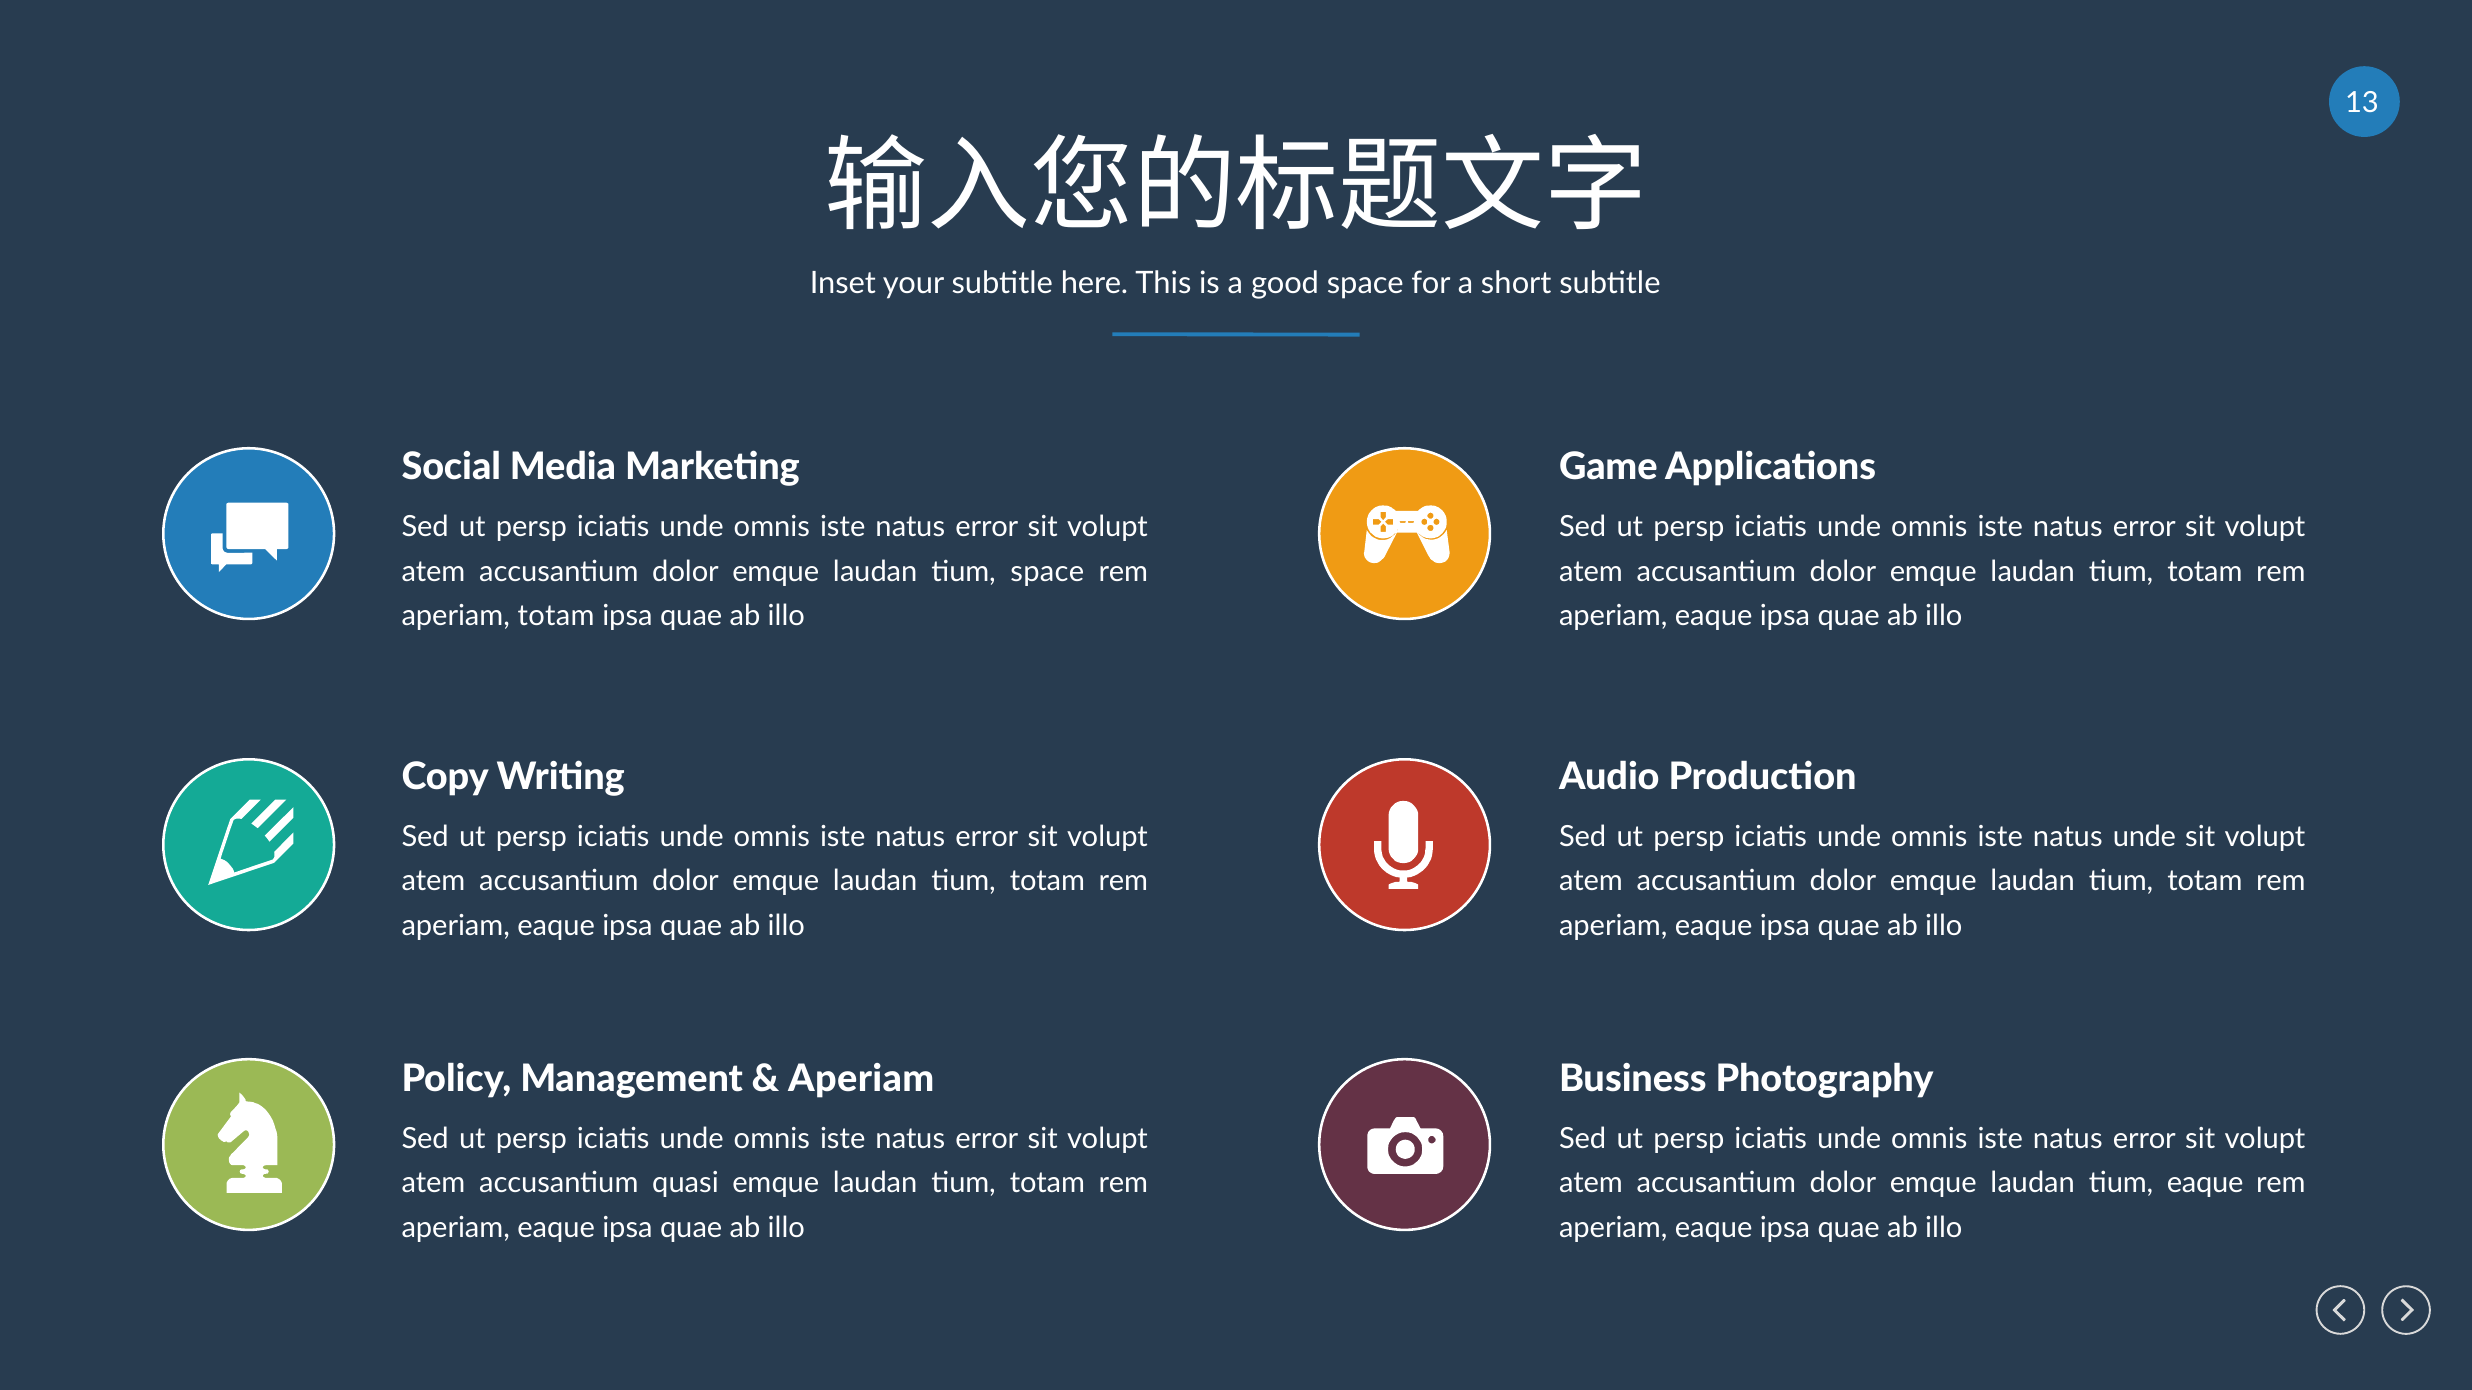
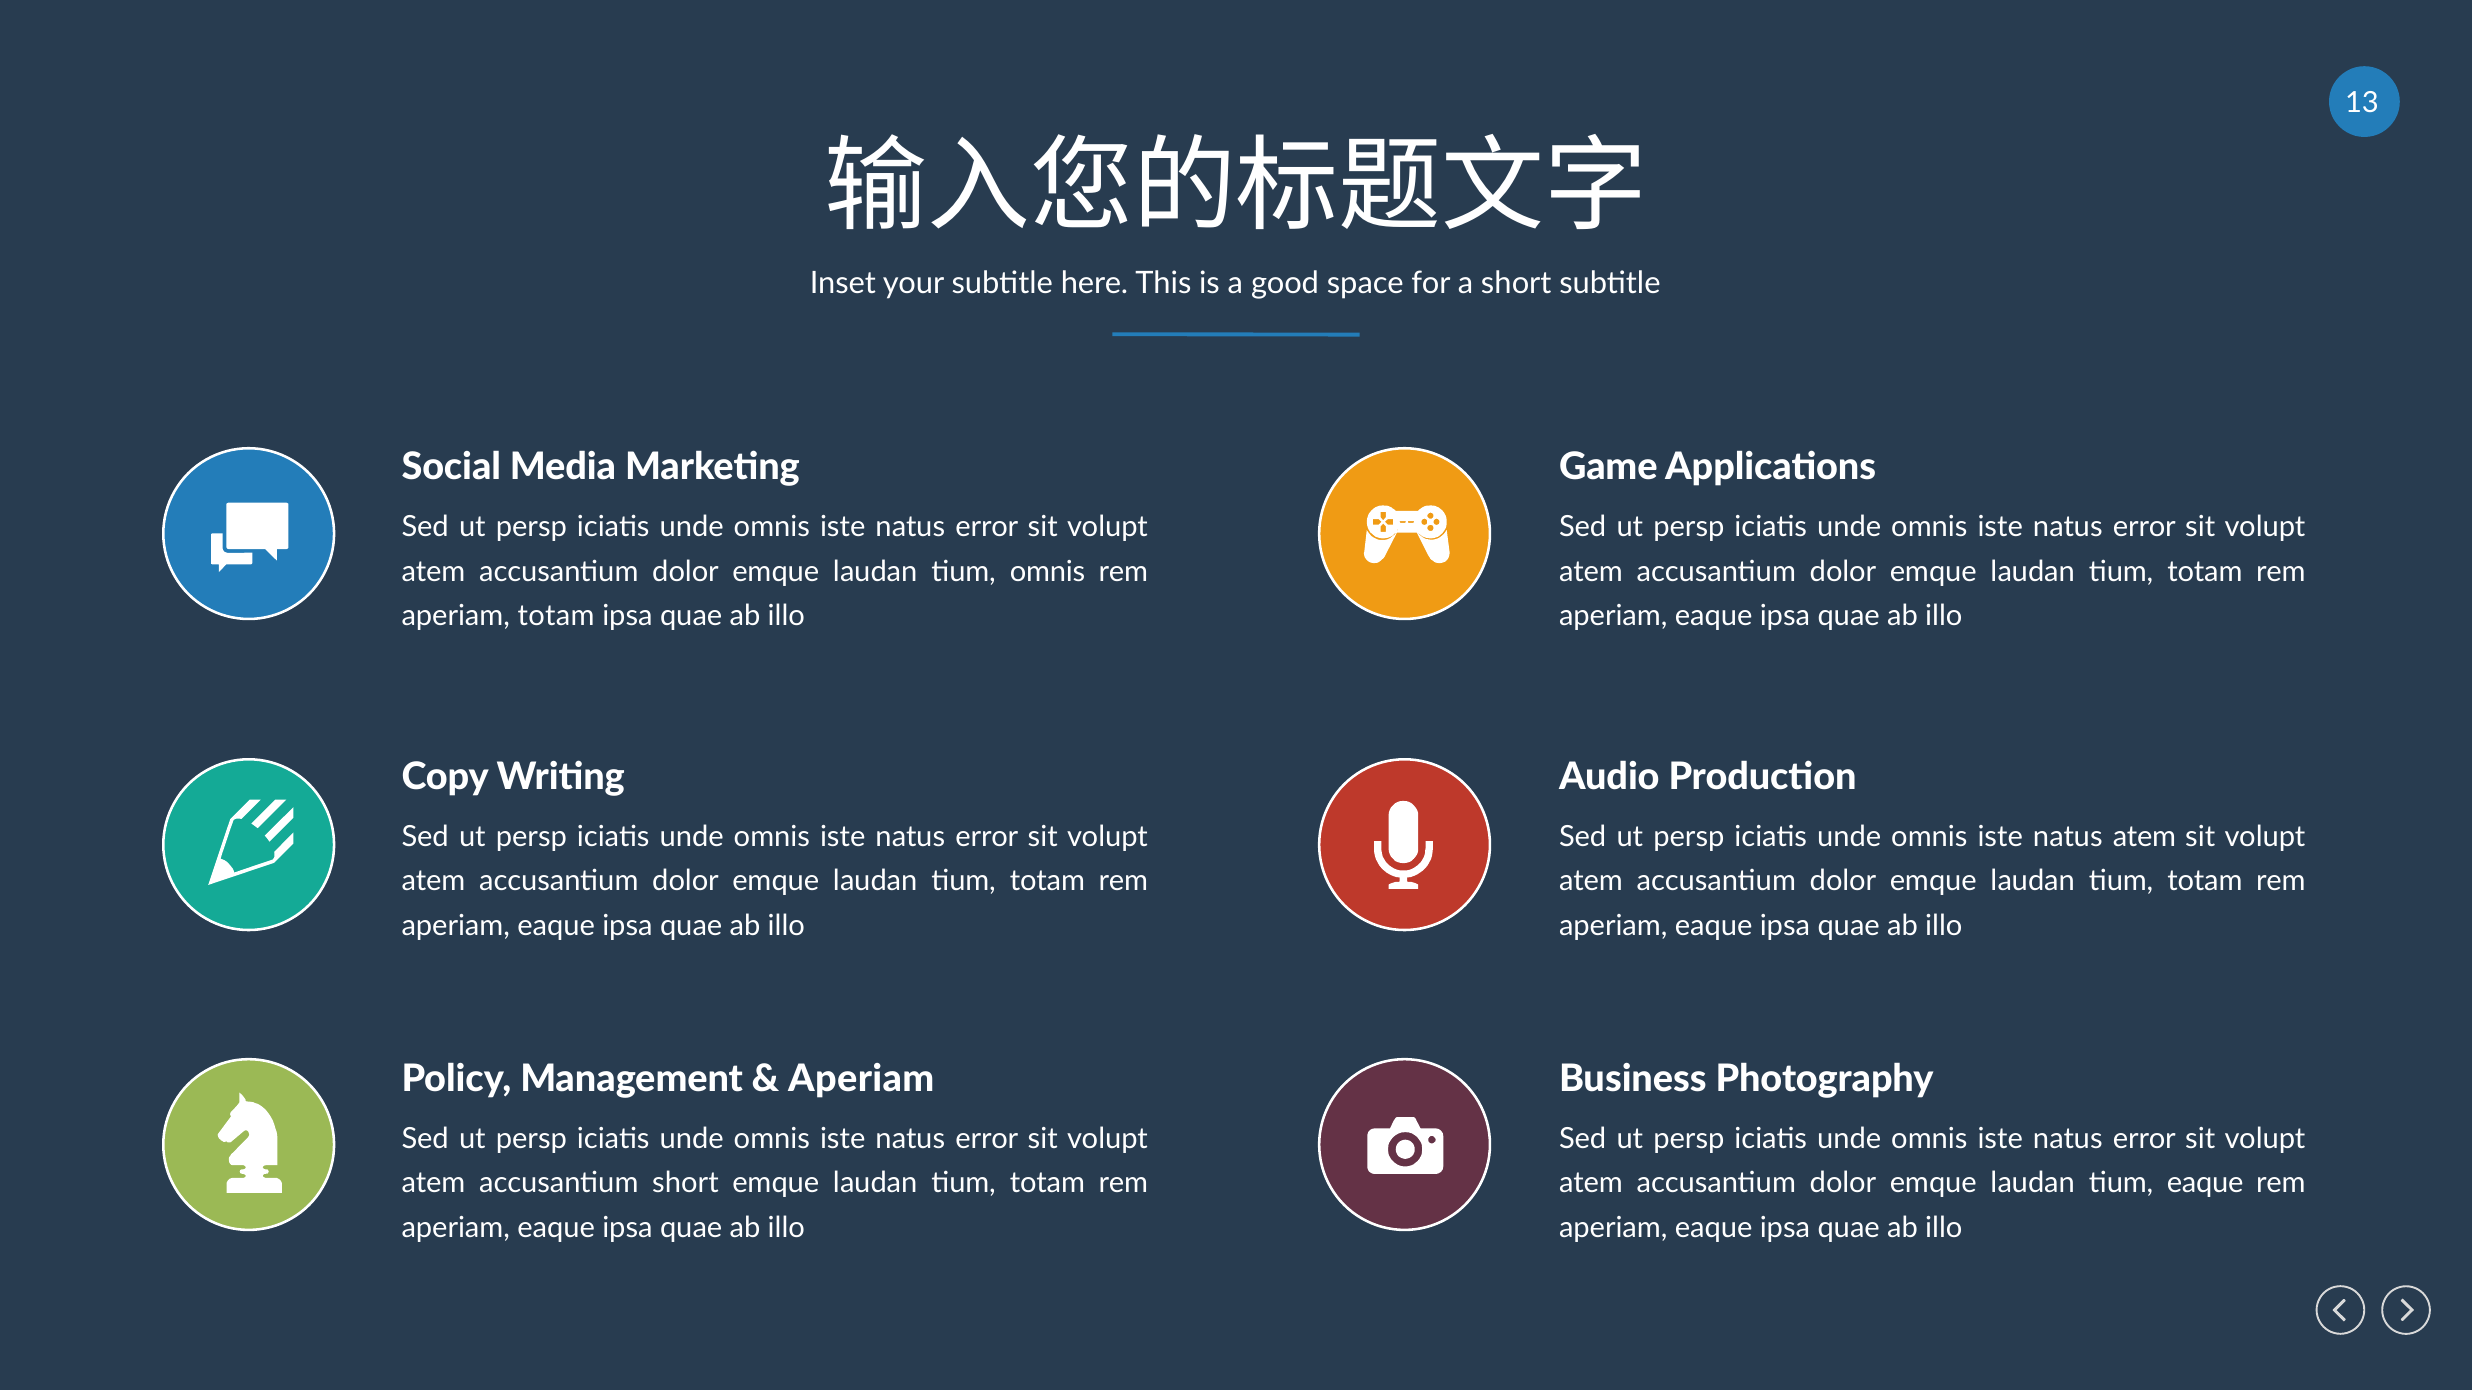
tium space: space -> omnis
natus unde: unde -> atem
accusantium quasi: quasi -> short
